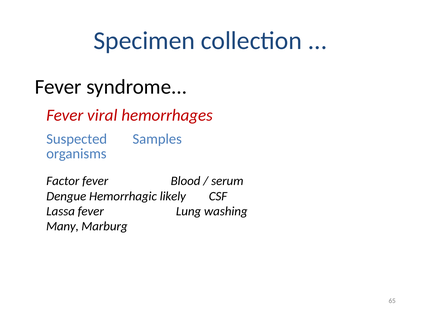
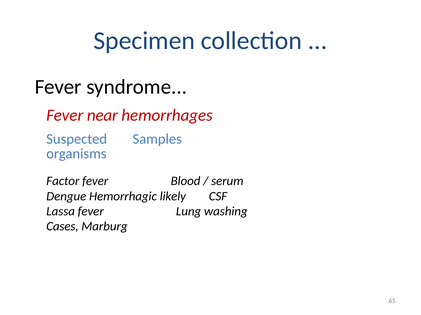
viral: viral -> near
Many: Many -> Cases
